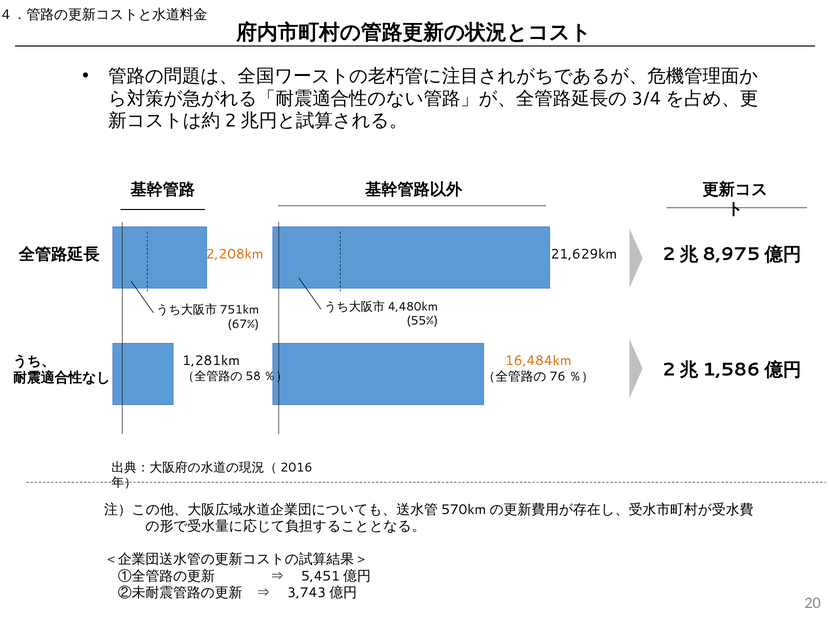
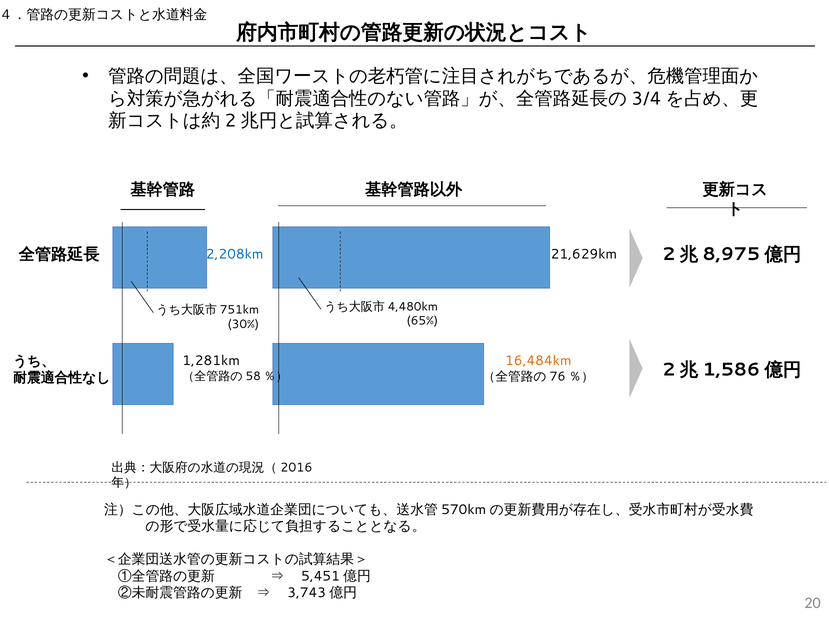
2,208km colour: orange -> blue
55%: 55% -> 65%
67%: 67% -> 30%
